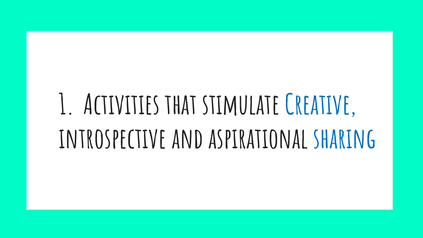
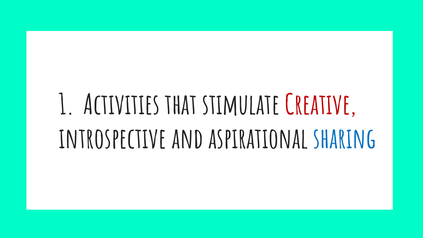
Creative colour: blue -> red
